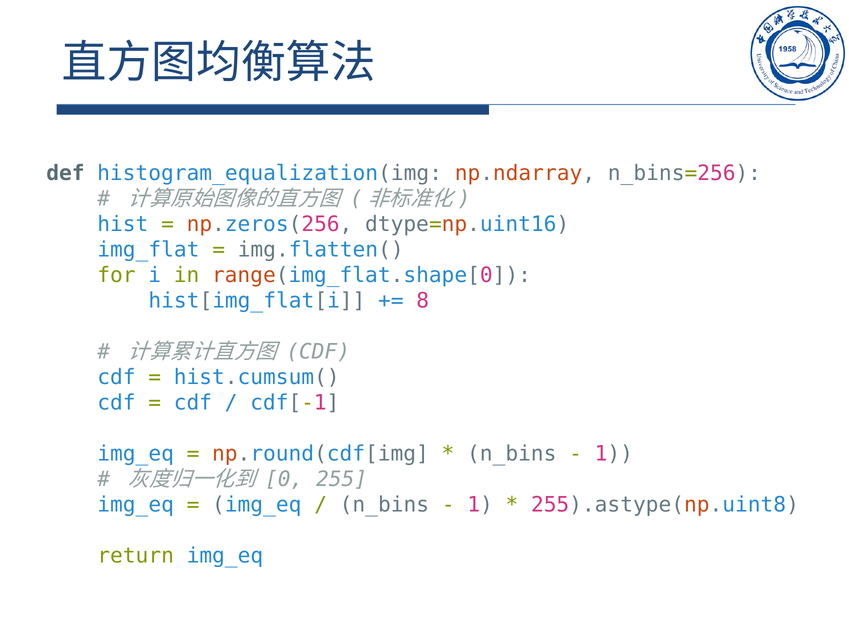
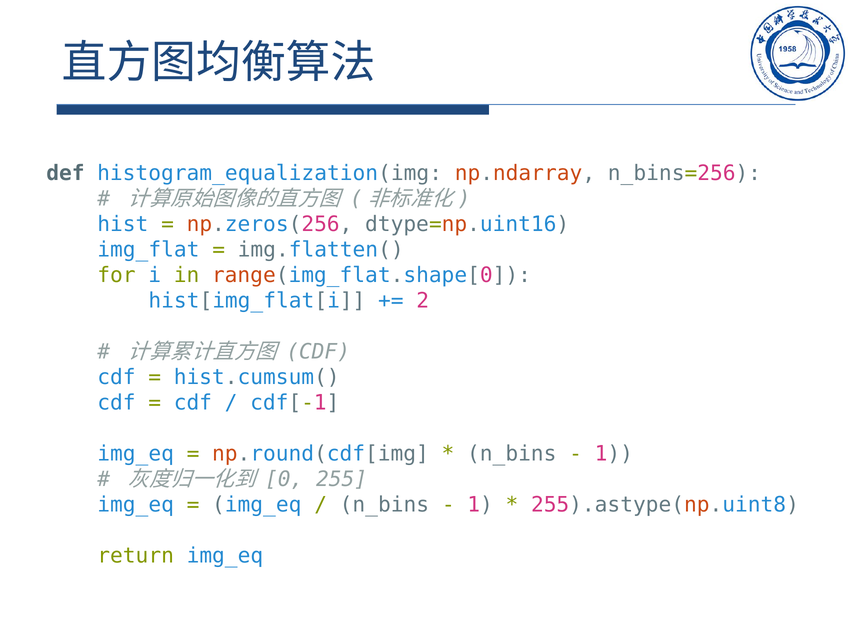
8: 8 -> 2
